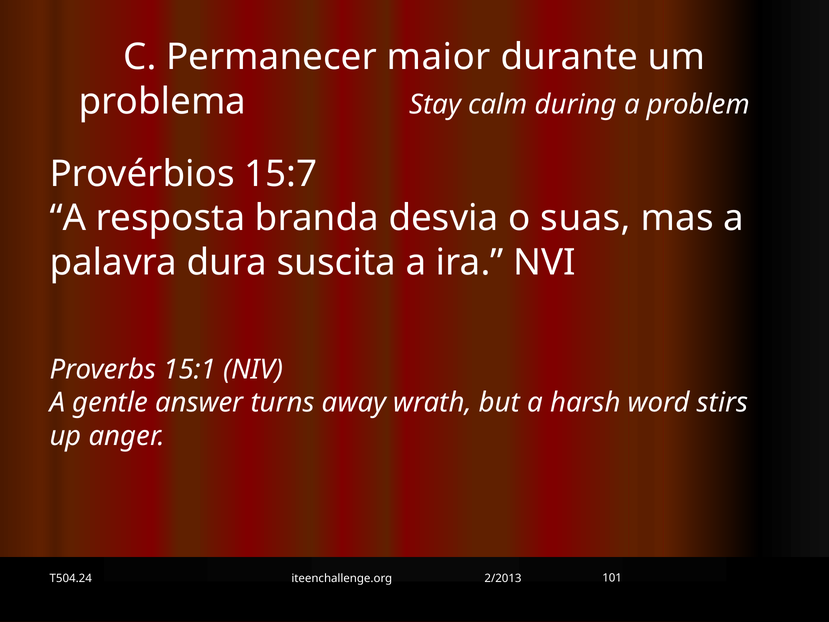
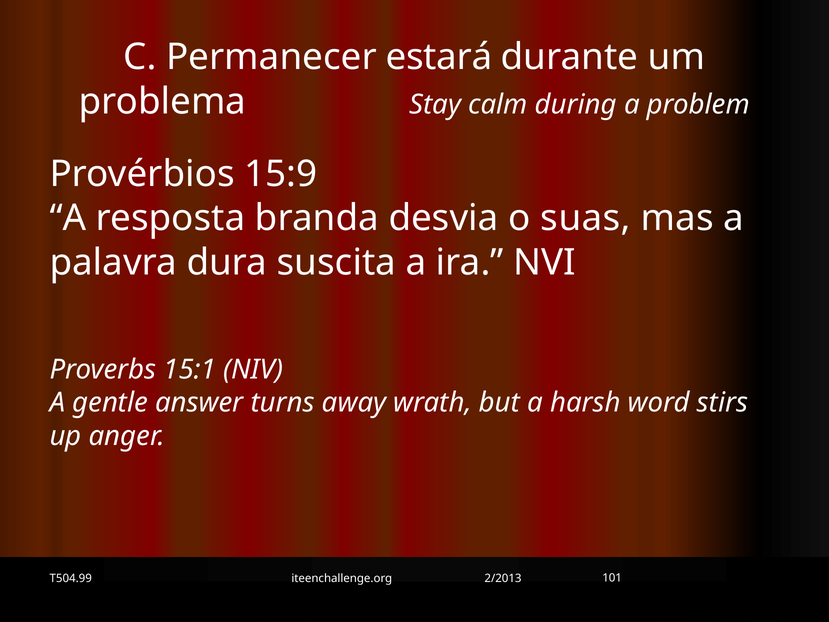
maior: maior -> estará
15:7: 15:7 -> 15:9
T504.24: T504.24 -> T504.99
